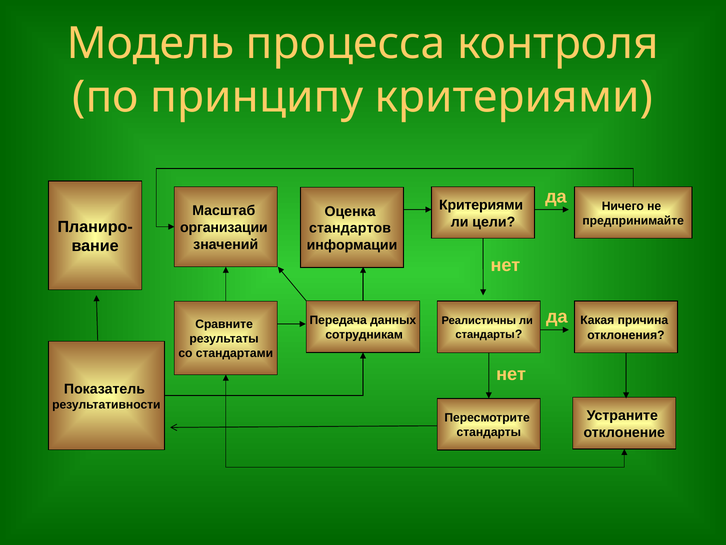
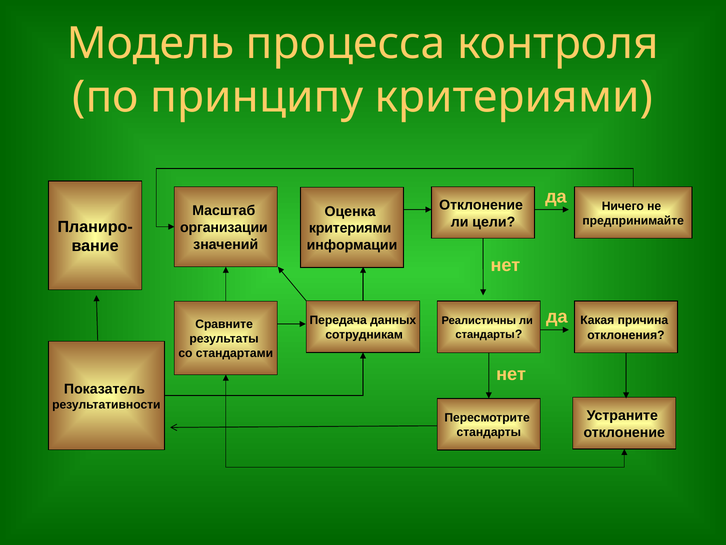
Критериями at (481, 205): Критериями -> Отклонение
стандартов at (350, 228): стандартов -> критериями
